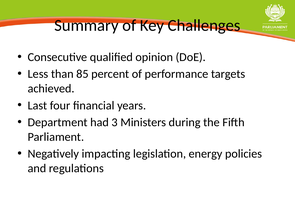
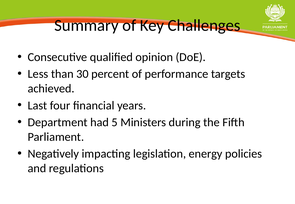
85: 85 -> 30
3: 3 -> 5
